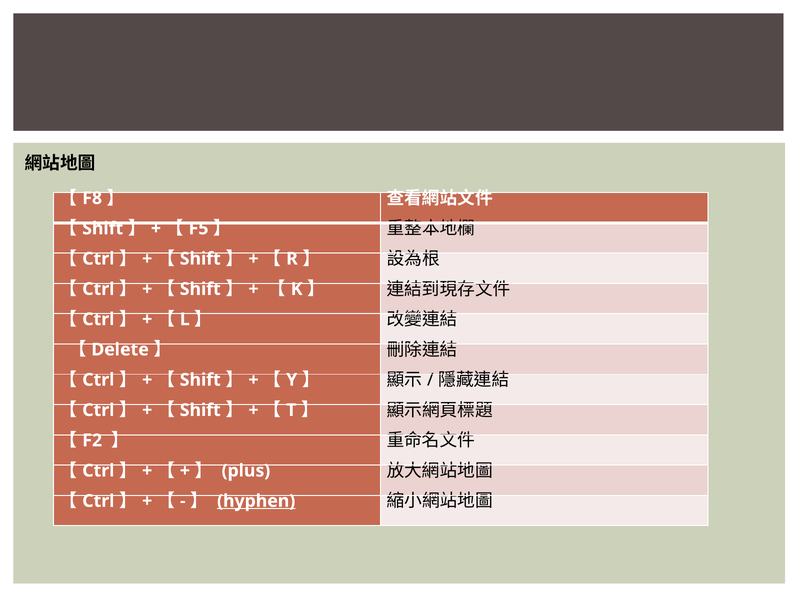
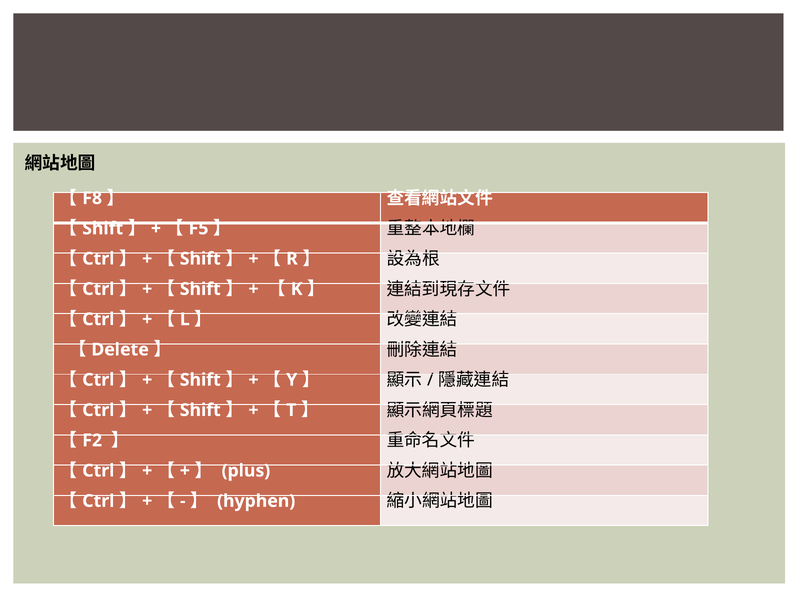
hyphen underline: present -> none
